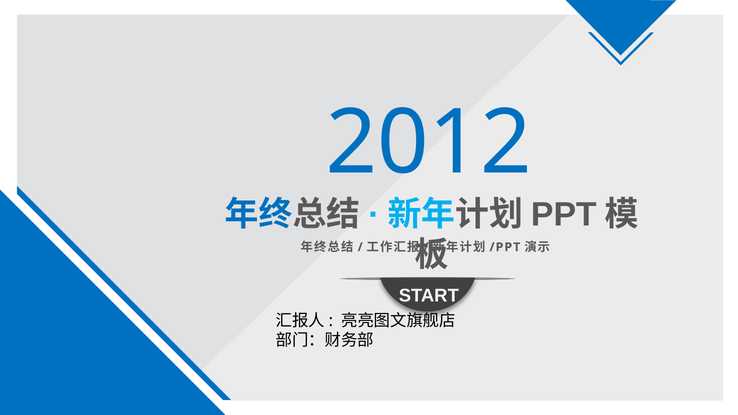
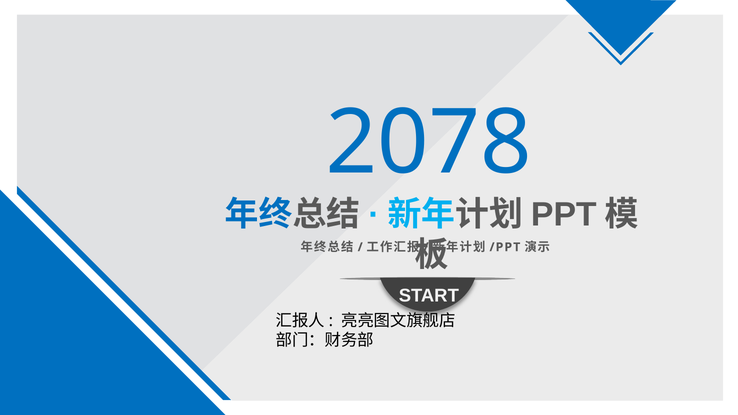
2012: 2012 -> 2078
